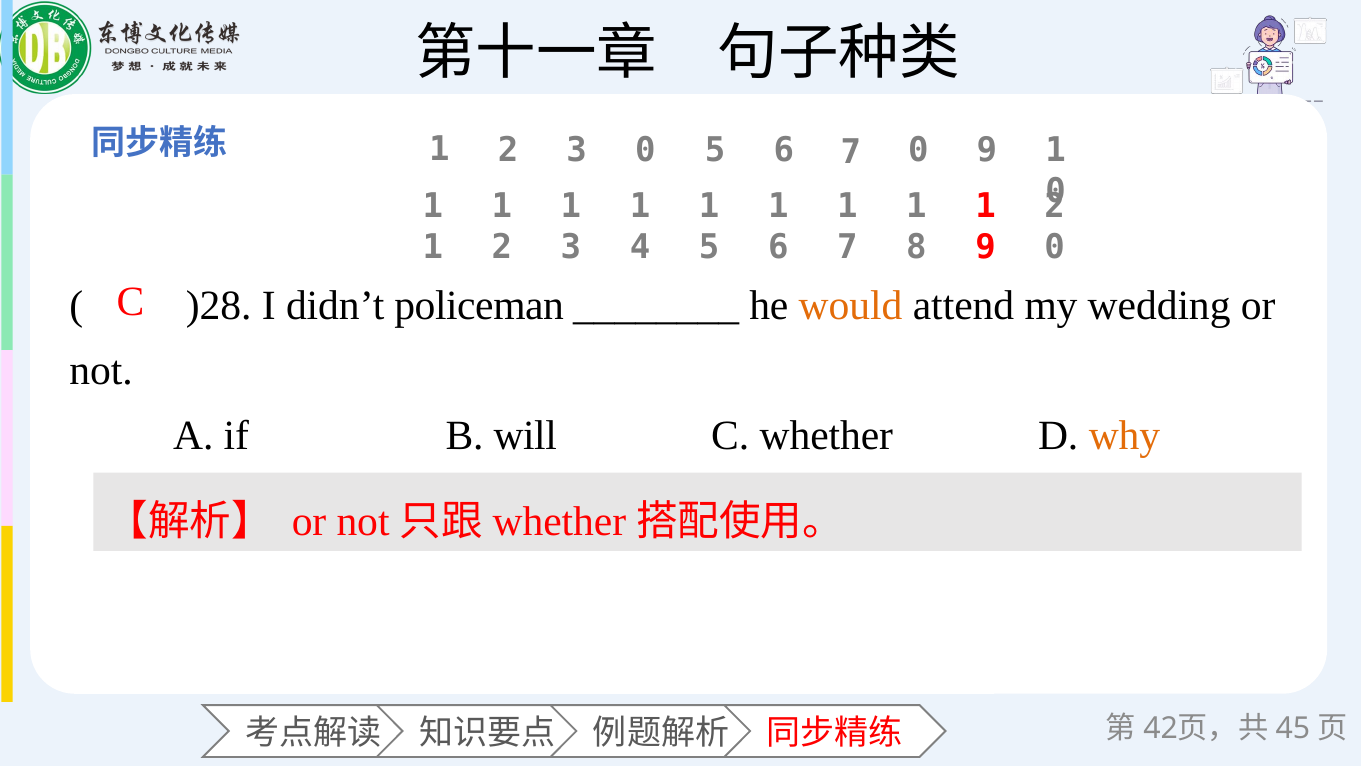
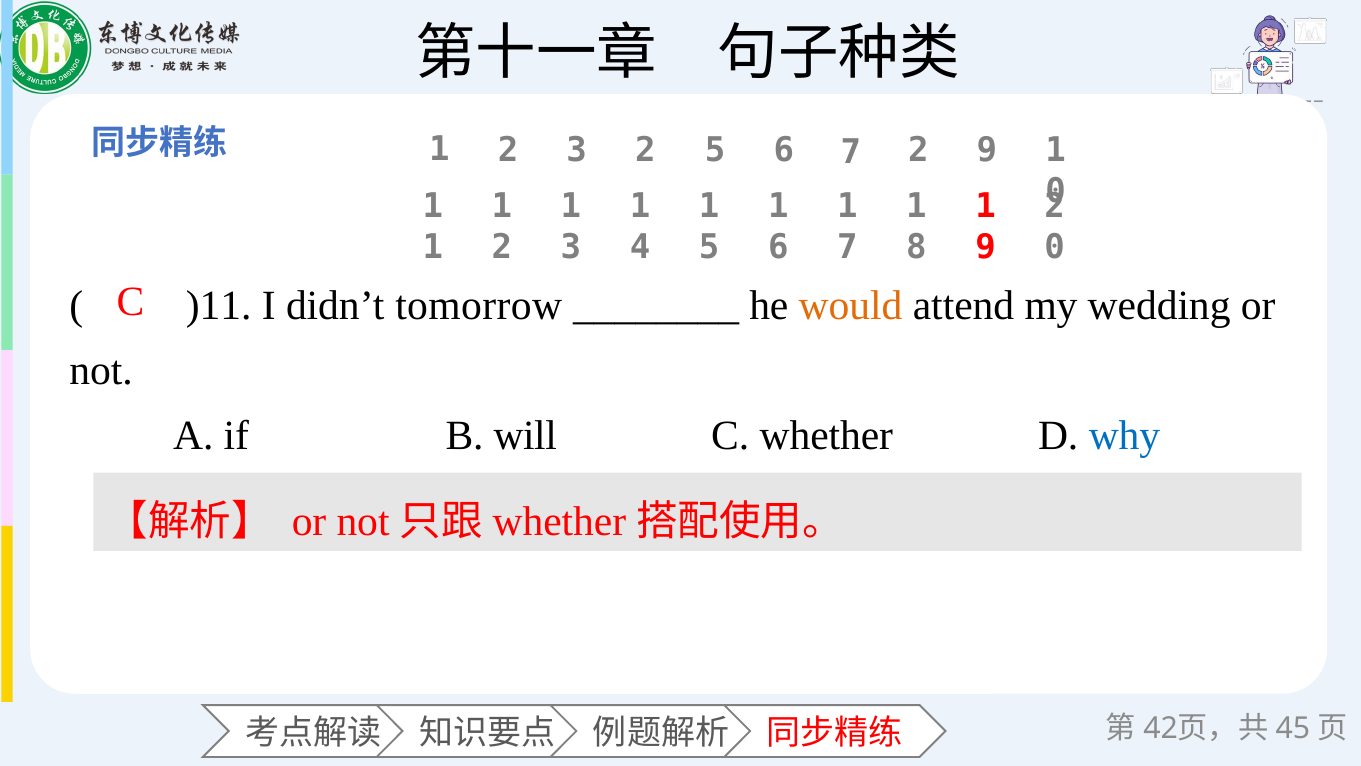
3 0: 0 -> 2
7 0: 0 -> 2
)28: )28 -> )11
policeman: policeman -> tomorrow
why colour: orange -> blue
